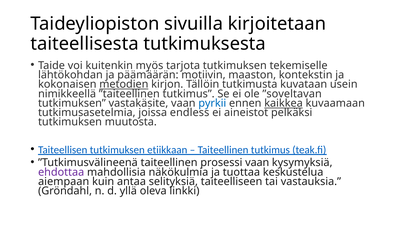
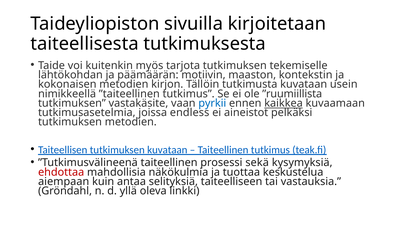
metodien at (124, 84) underline: present -> none
”soveltavan: ”soveltavan -> ”ruumiillista
tutkimuksen muutosta: muutosta -> metodien
tutkimuksen etiikkaan: etiikkaan -> kuvataan
prosessi vaan: vaan -> sekä
ehdottaa colour: purple -> red
